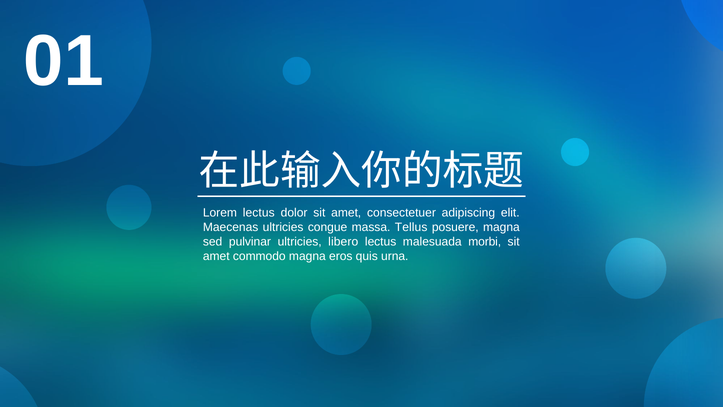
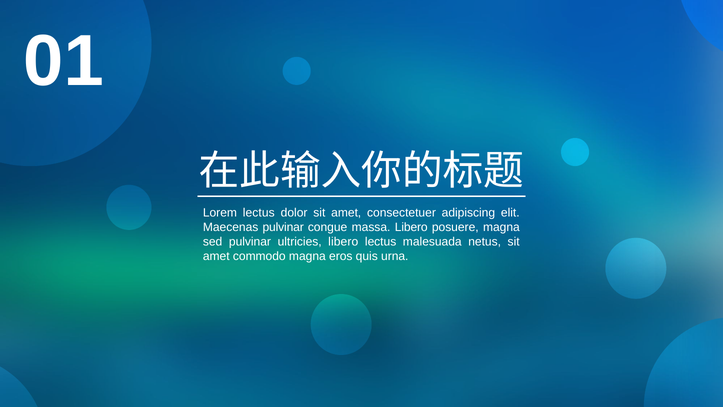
Maecenas ultricies: ultricies -> pulvinar
massa Tellus: Tellus -> Libero
morbi: morbi -> netus
